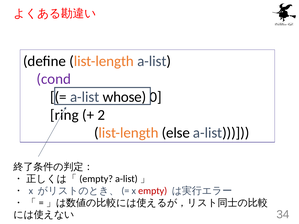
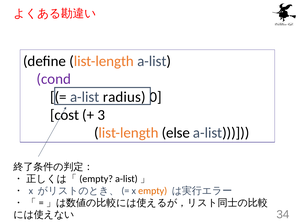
whose: whose -> radius
ring: ring -> cost
2: 2 -> 3
empty colour: red -> orange
